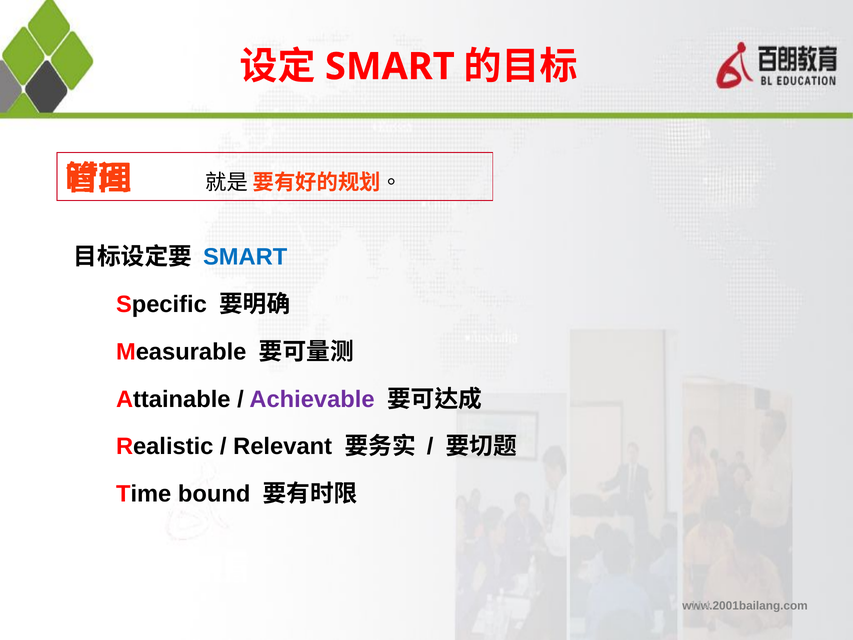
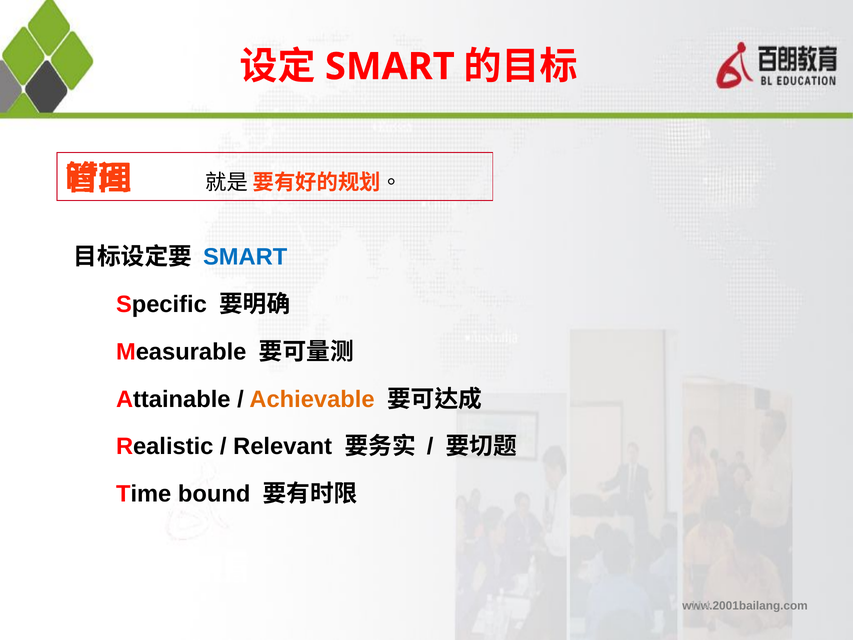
Achievable colour: purple -> orange
